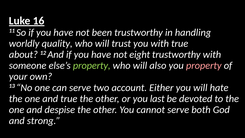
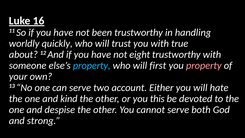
quality: quality -> quickly
property at (92, 65) colour: light green -> light blue
also: also -> first
and true: true -> kind
last: last -> this
